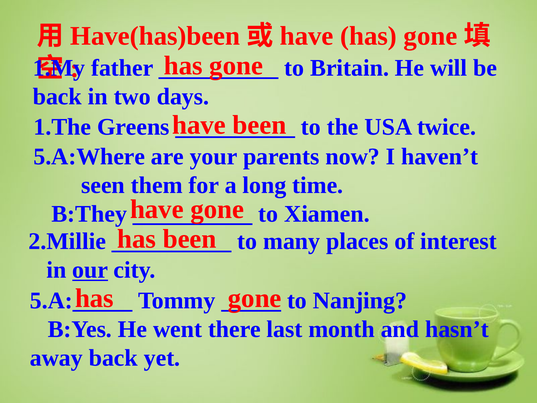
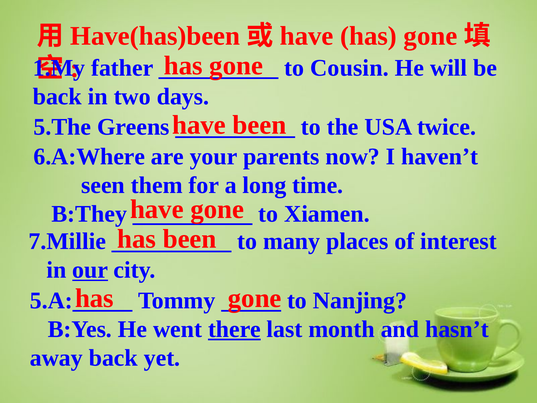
Britain: Britain -> Cousin
1.The: 1.The -> 5.The
5.A:Where: 5.A:Where -> 6.A:Where
2.Millie: 2.Millie -> 7.Millie
there underline: none -> present
